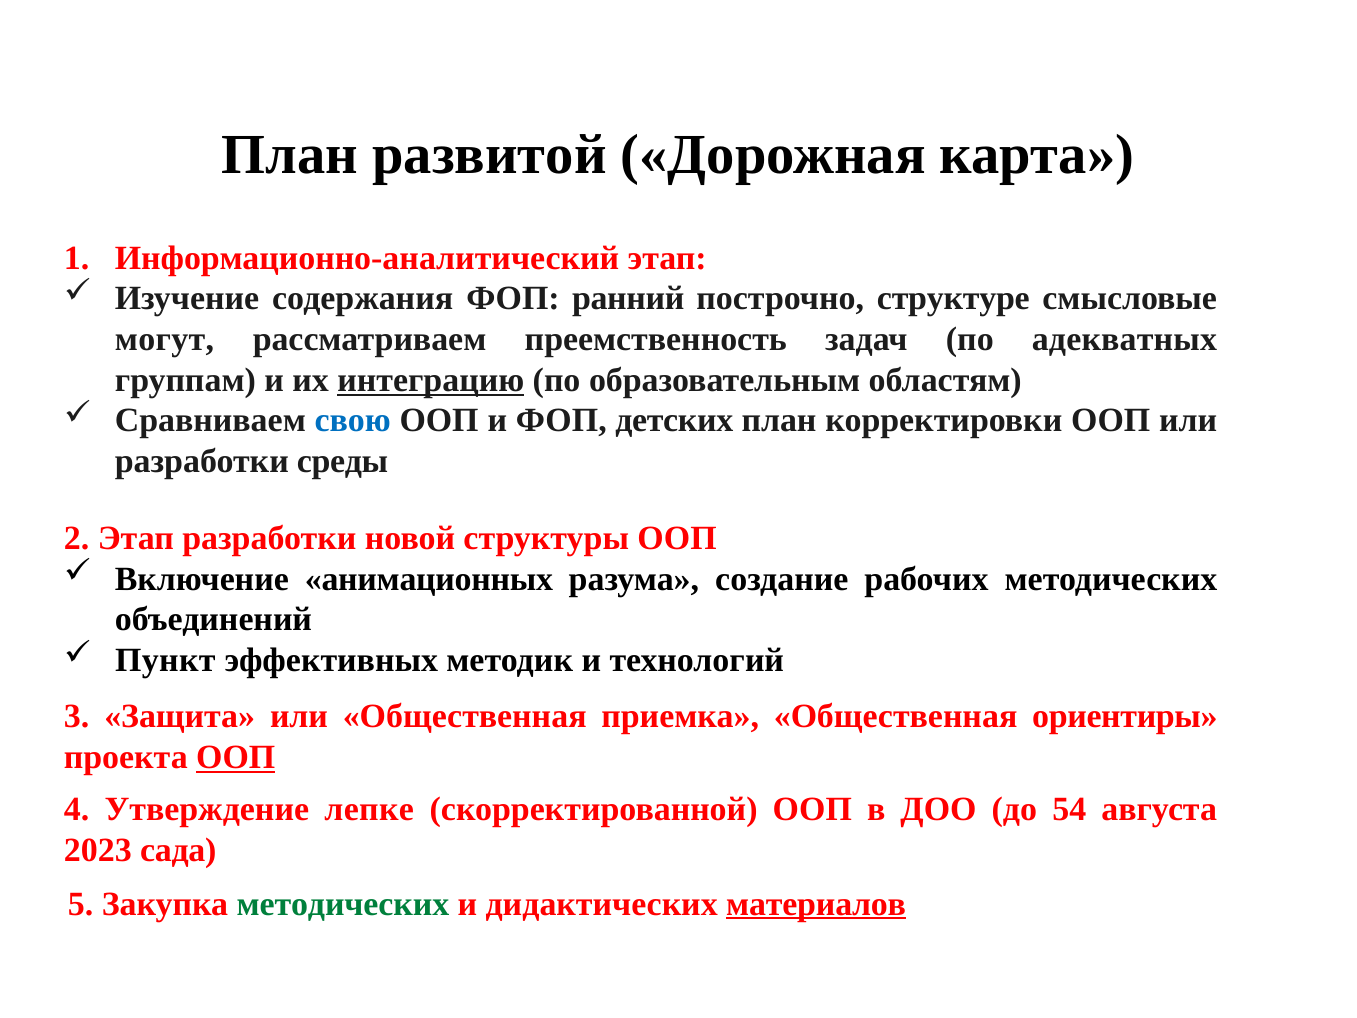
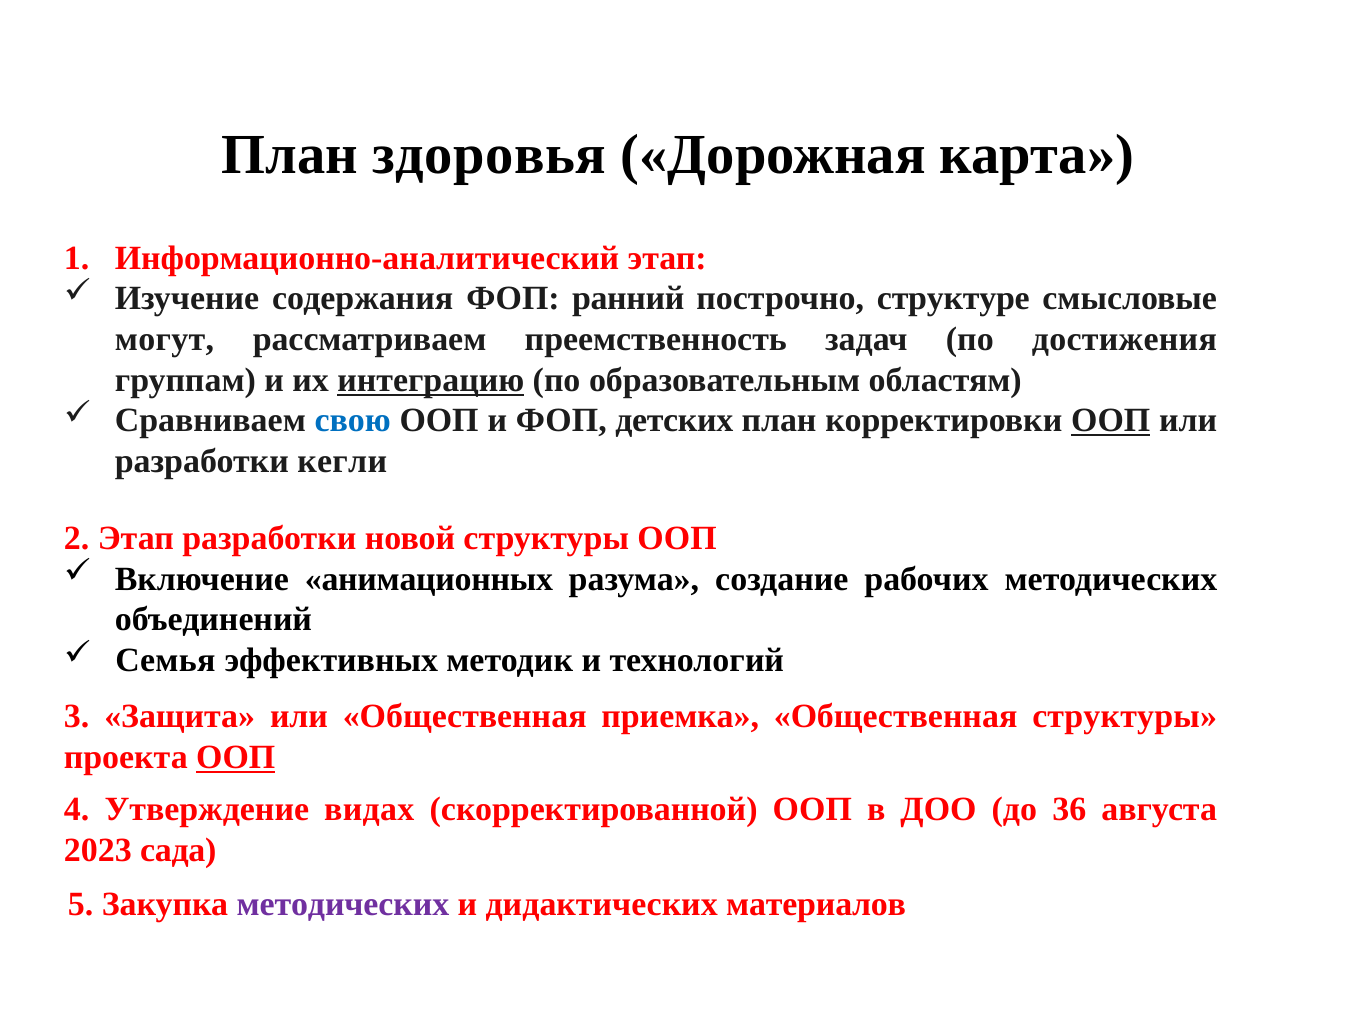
развитой: развитой -> здоровья
адекватных: адекватных -> достижения
ООП at (1111, 421) underline: none -> present
среды: среды -> кегли
Пункт: Пункт -> Семья
Общественная ориентиры: ориентиры -> структуры
лепке: лепке -> видах
54: 54 -> 36
методических at (343, 904) colour: green -> purple
материалов underline: present -> none
